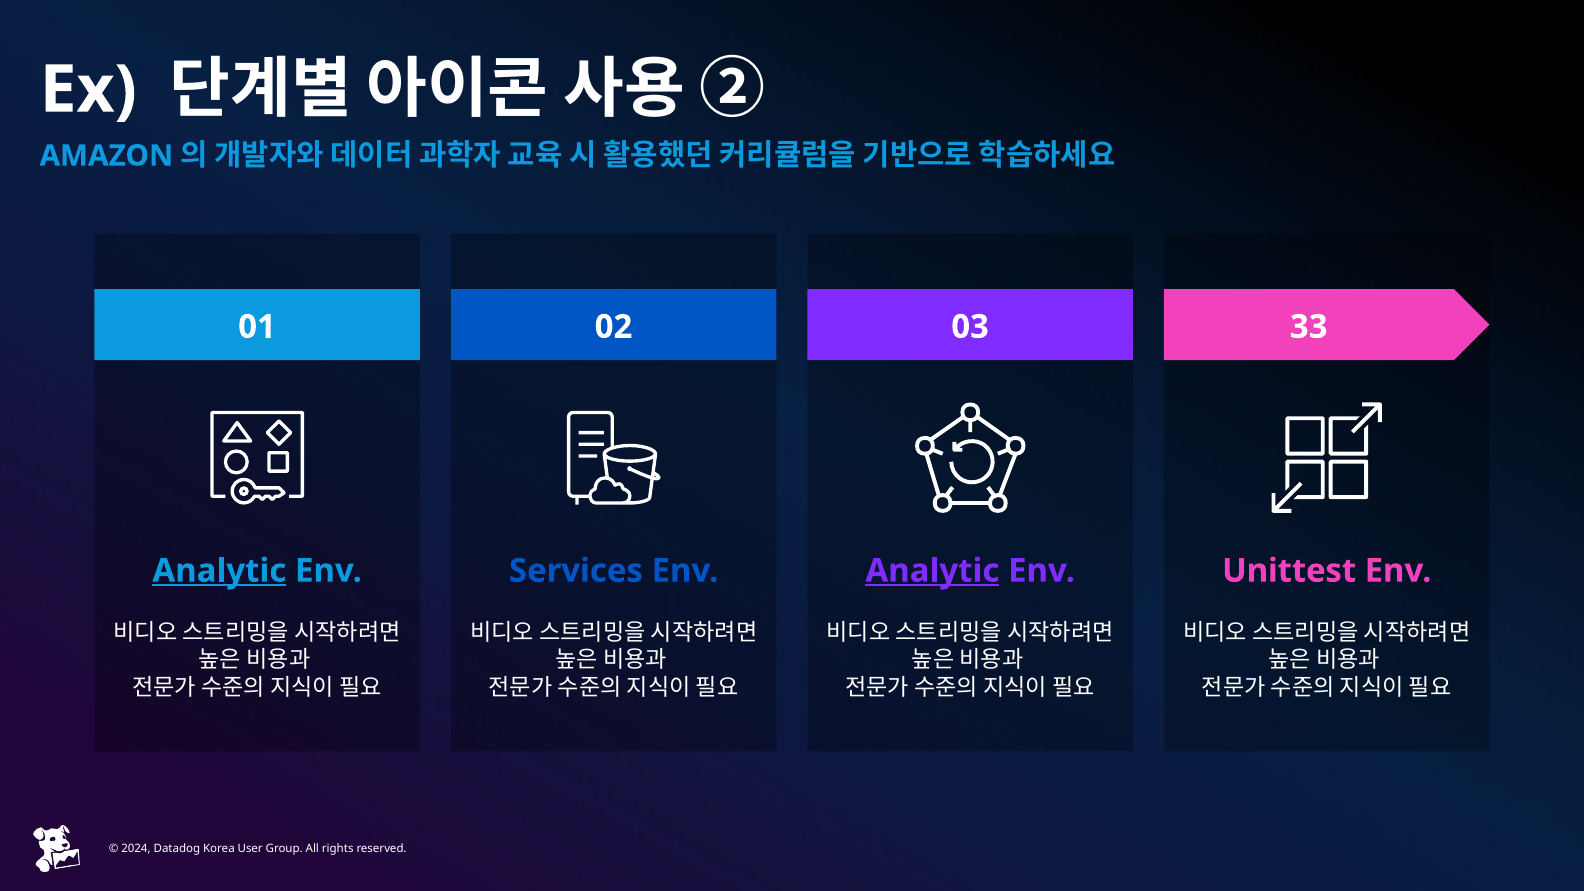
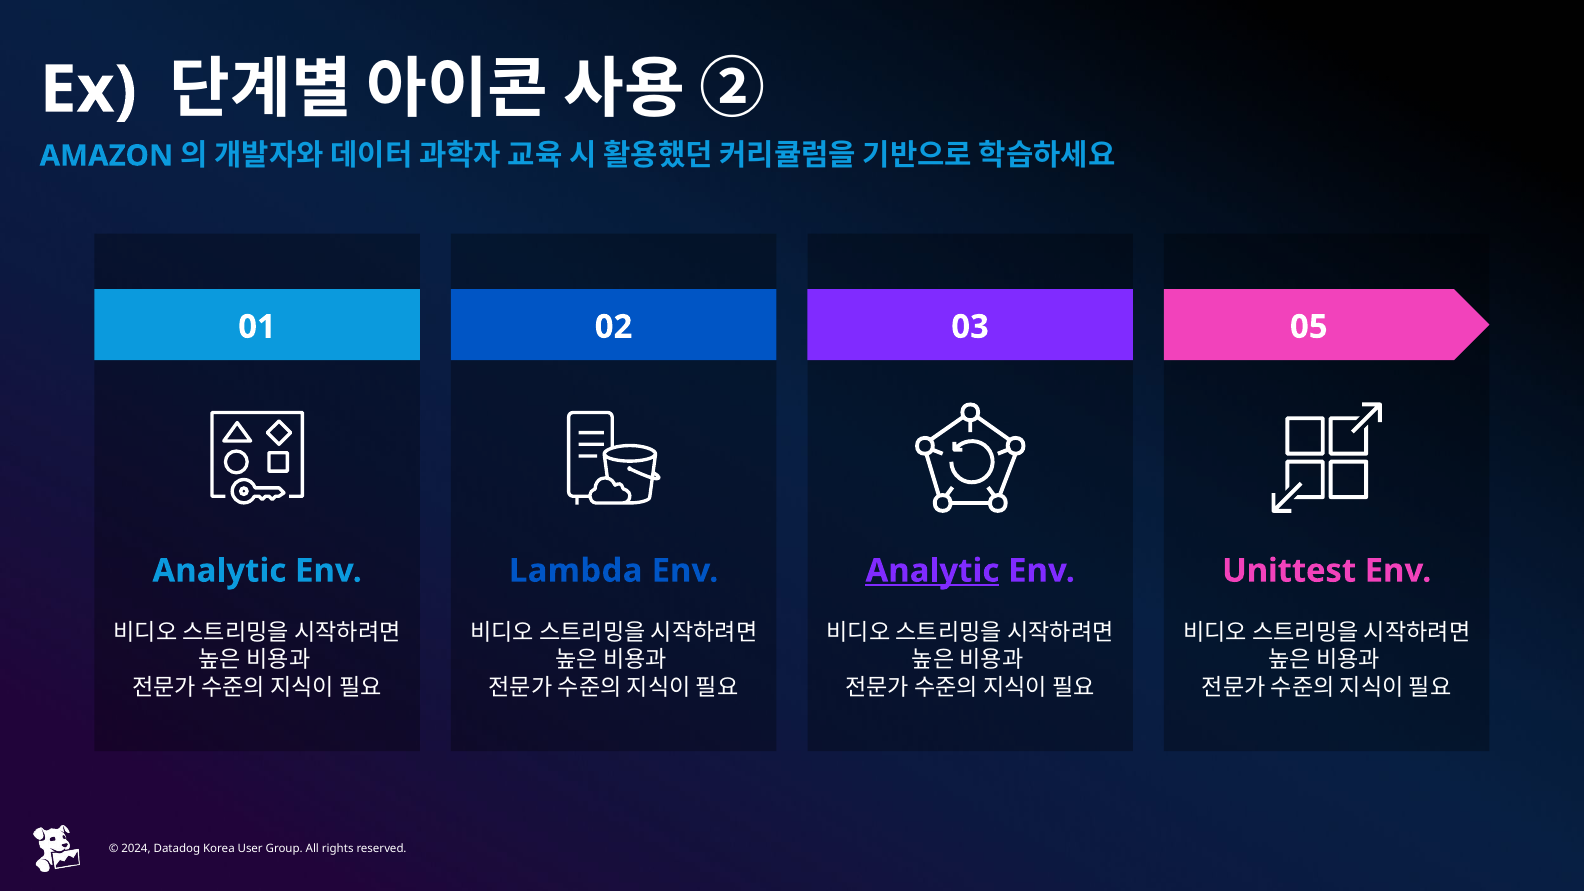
33: 33 -> 05
Analytic at (219, 571) underline: present -> none
Services: Services -> Lambda
